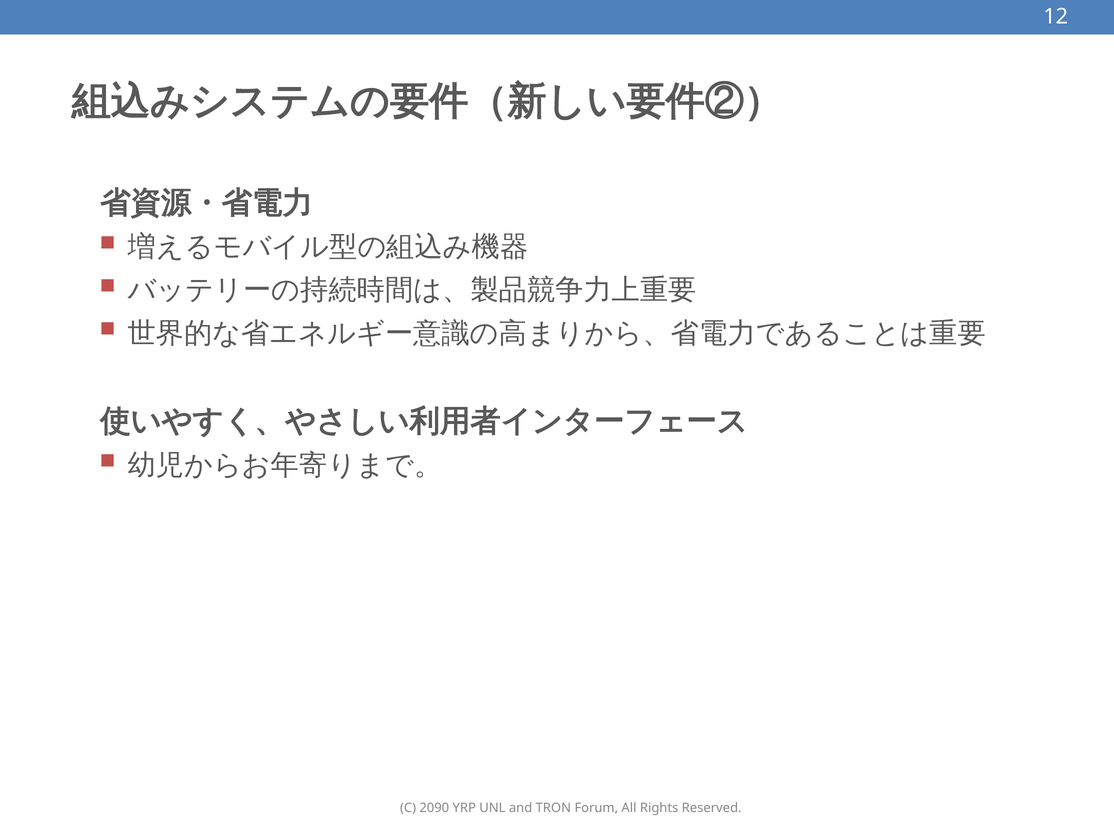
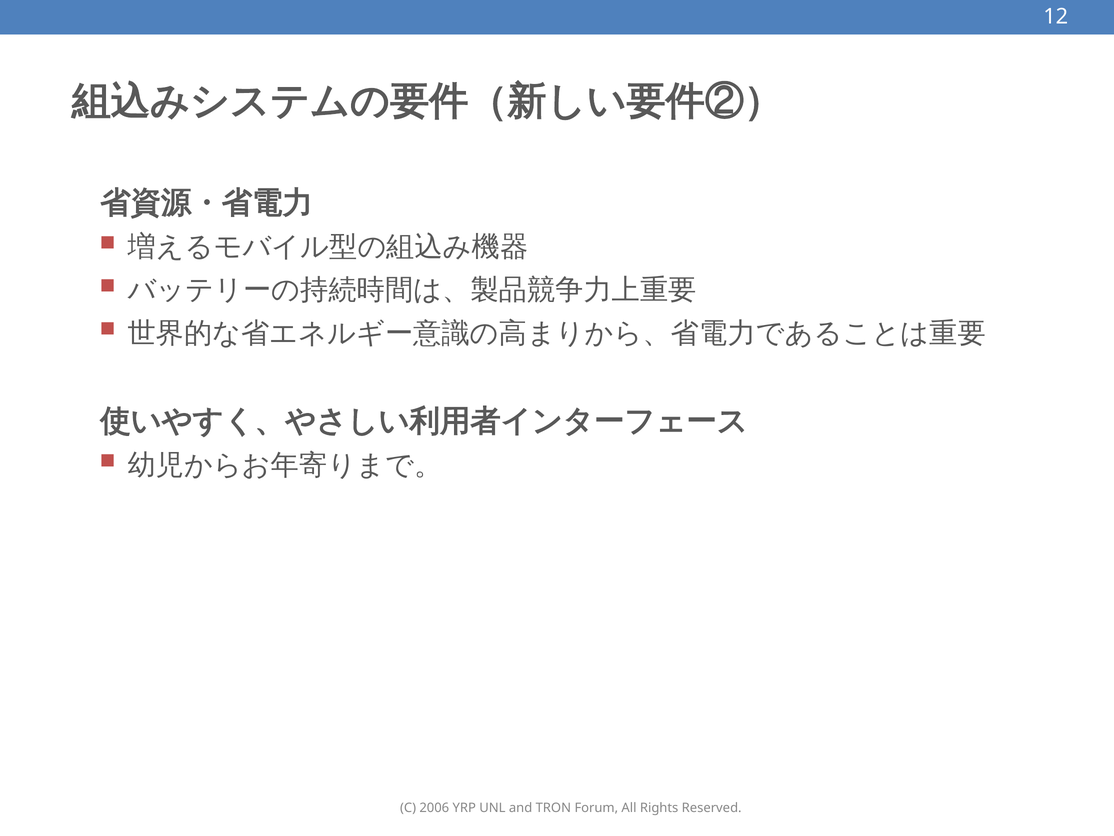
2090: 2090 -> 2006
